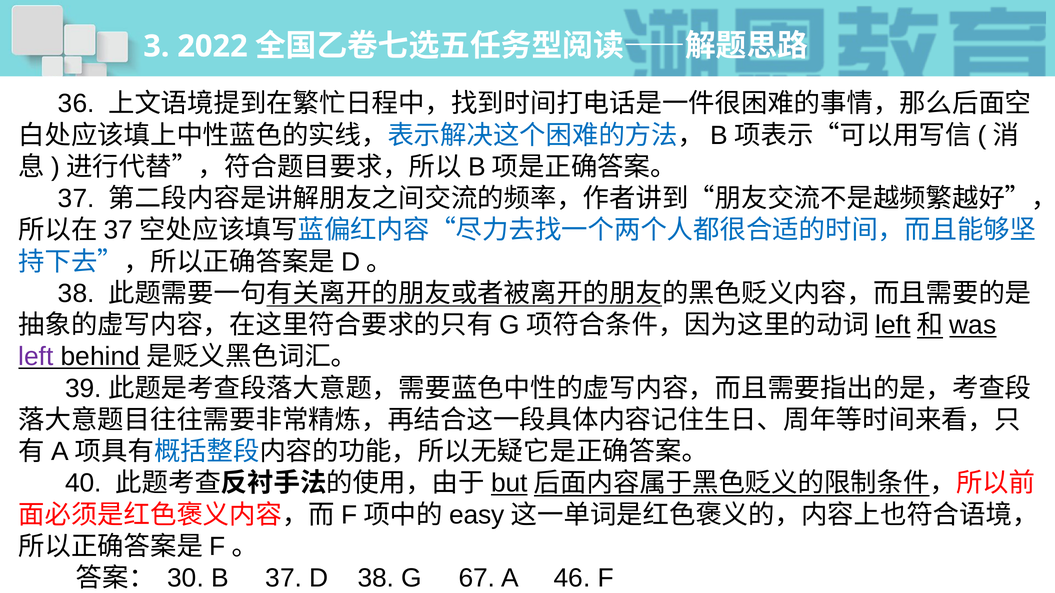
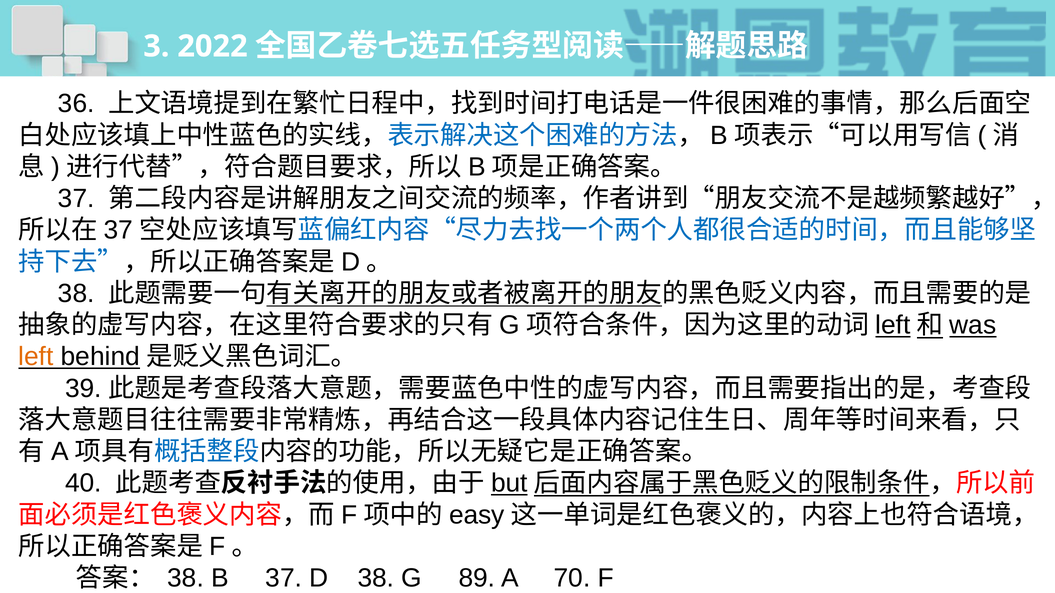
left colour: purple -> orange
30 at (186, 578): 30 -> 38
67: 67 -> 89
46: 46 -> 70
